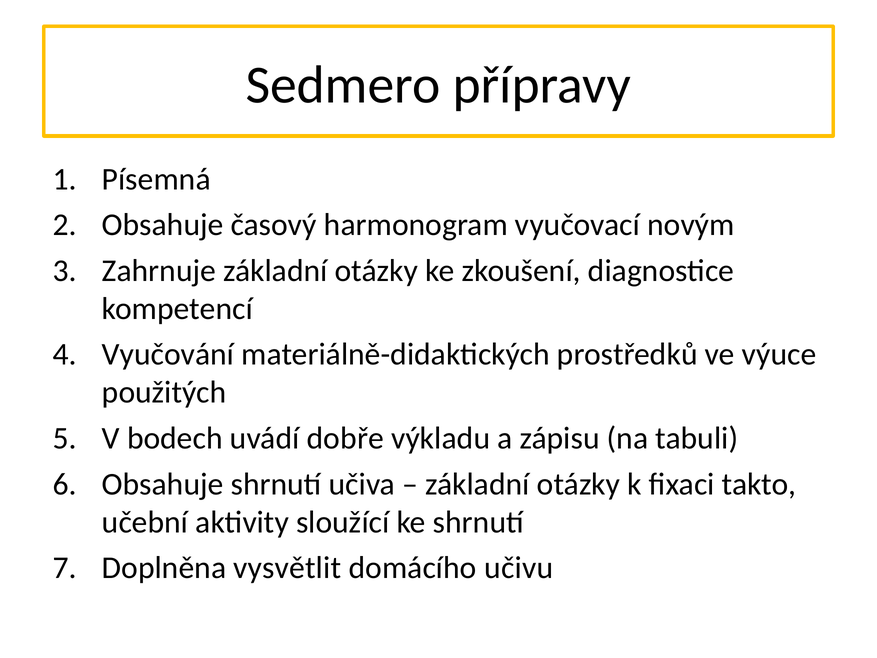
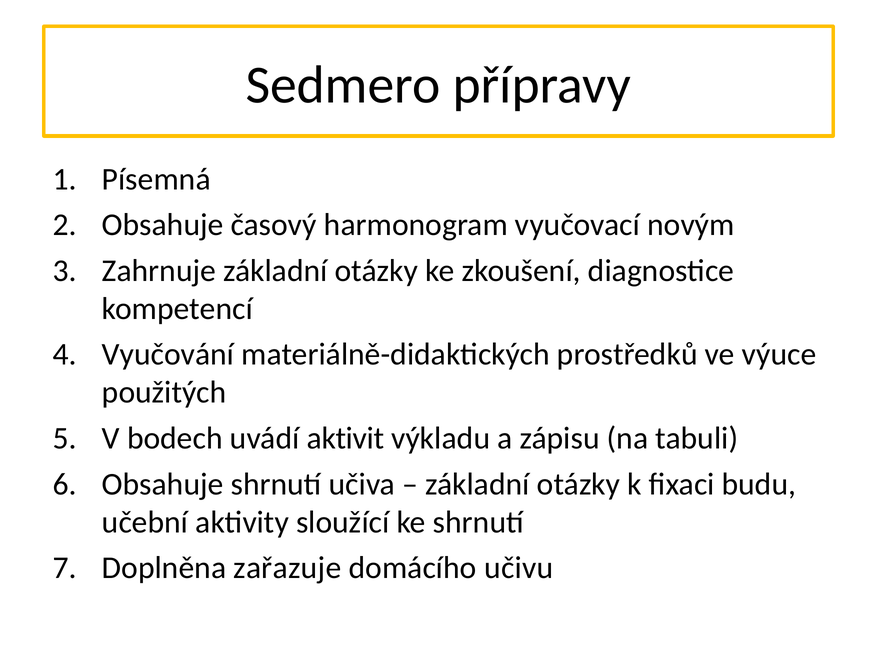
dobře: dobře -> aktivit
takto: takto -> budu
vysvětlit: vysvětlit -> zařazuje
